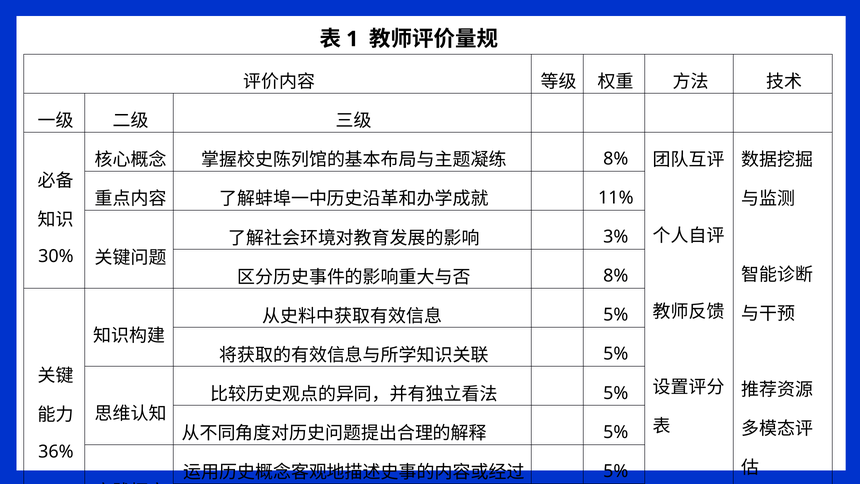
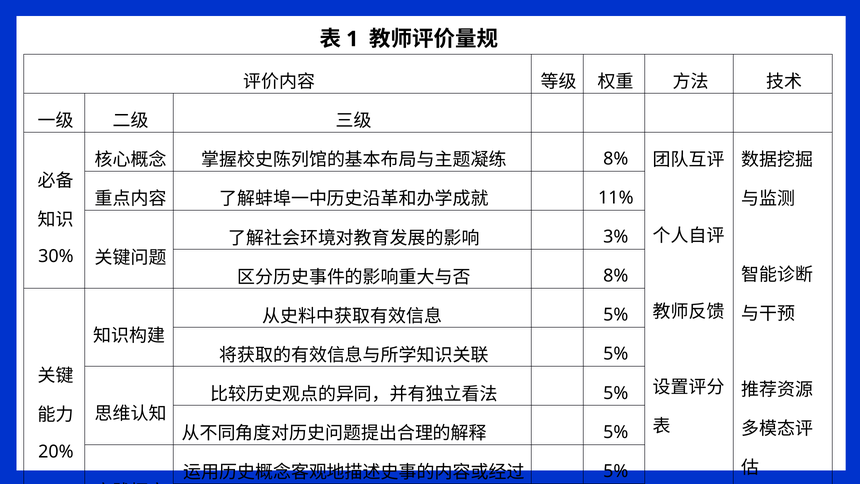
36%: 36% -> 20%
